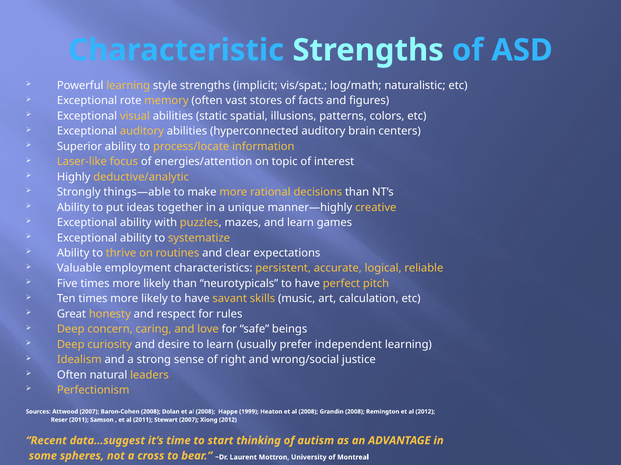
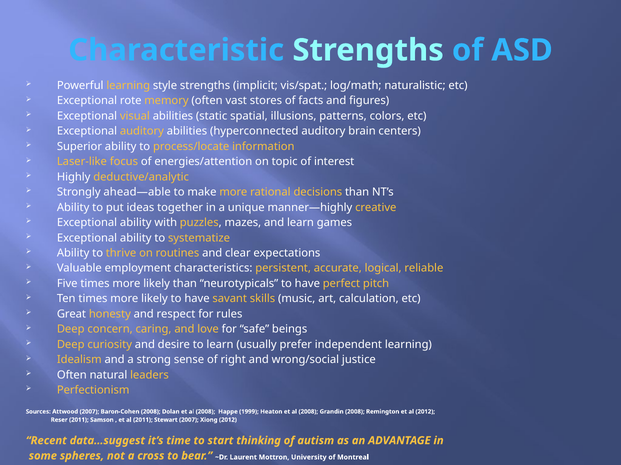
things—able: things—able -> ahead—able
